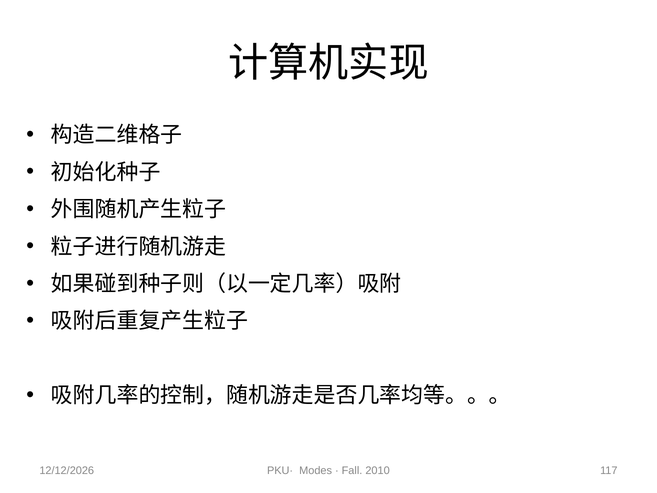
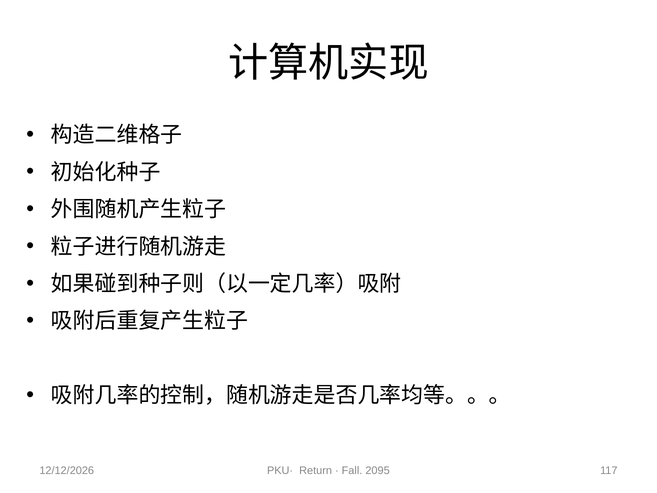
Modes: Modes -> Return
2010: 2010 -> 2095
